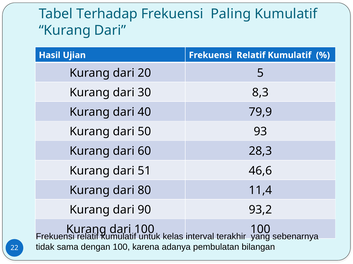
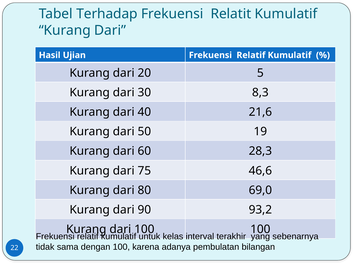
Paling: Paling -> Relatit
79,9: 79,9 -> 21,6
93: 93 -> 19
51: 51 -> 75
11,4: 11,4 -> 69,0
